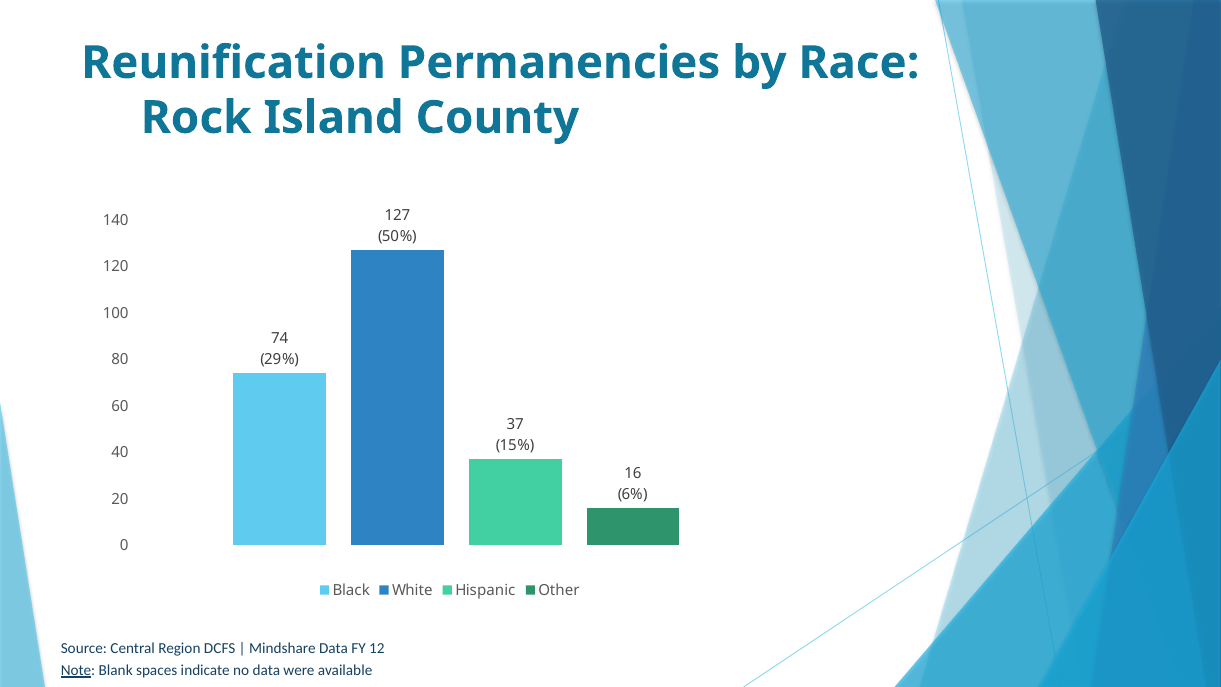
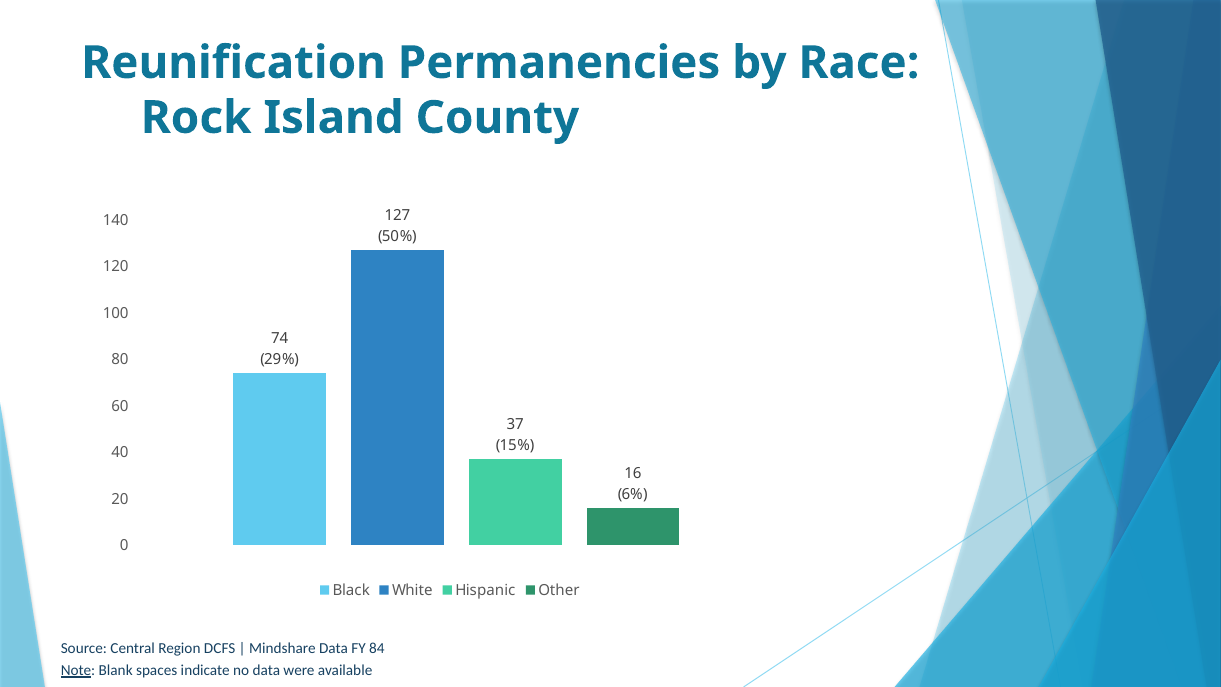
12: 12 -> 84
